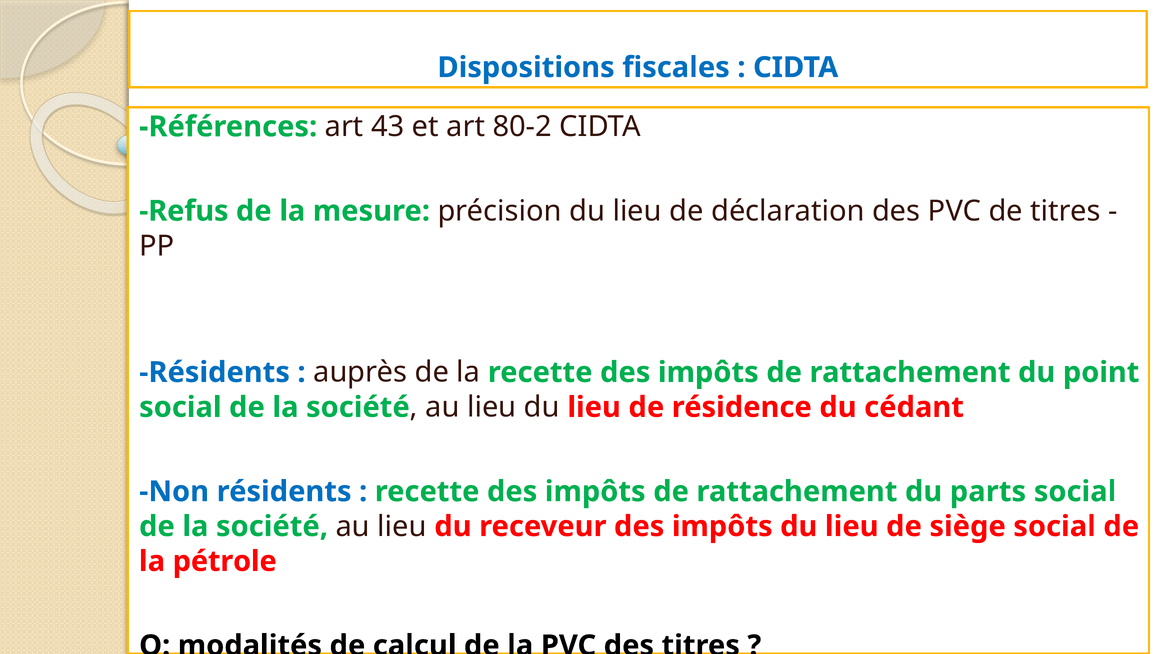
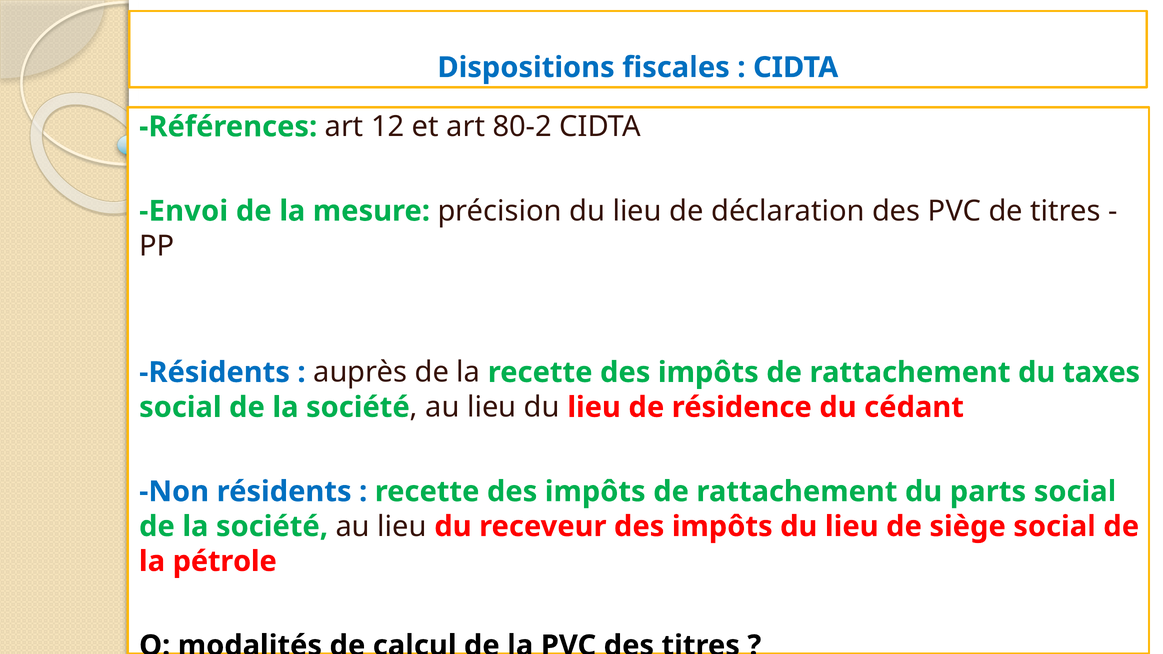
43: 43 -> 12
Refus: Refus -> Envoi
point: point -> taxes
